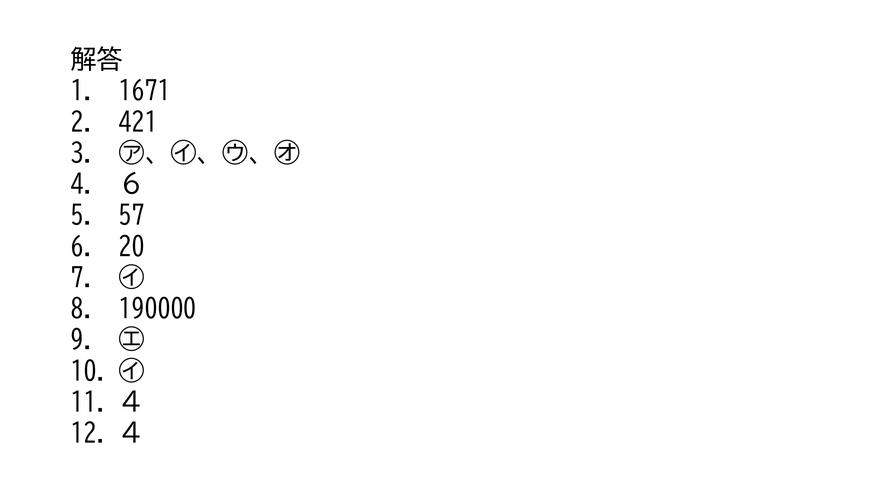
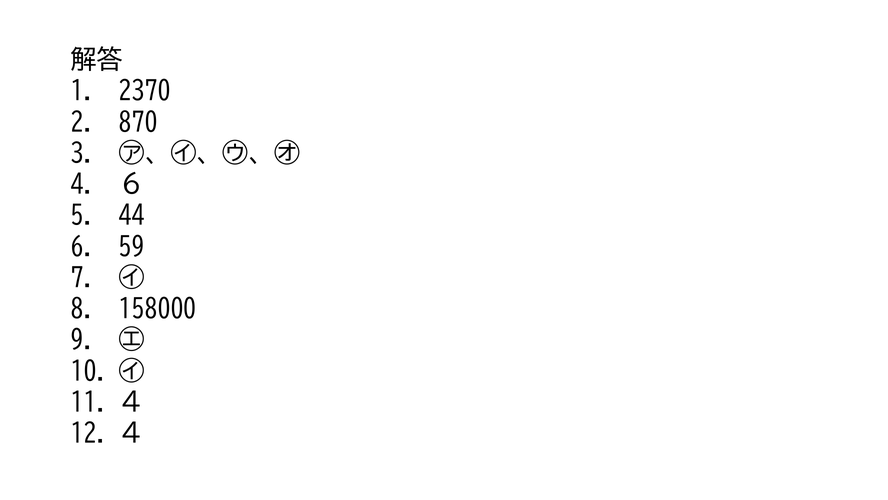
1671: 1671 -> 2370
421: 421 -> 870
57: 57 -> 44
20: 20 -> 59
190000: 190000 -> 158000
